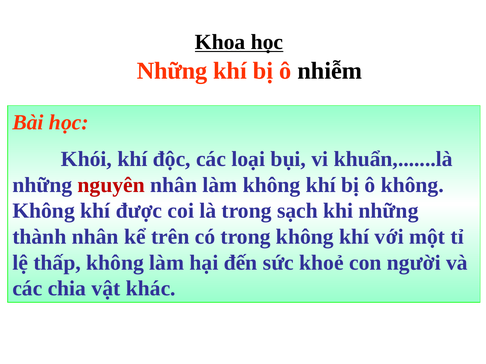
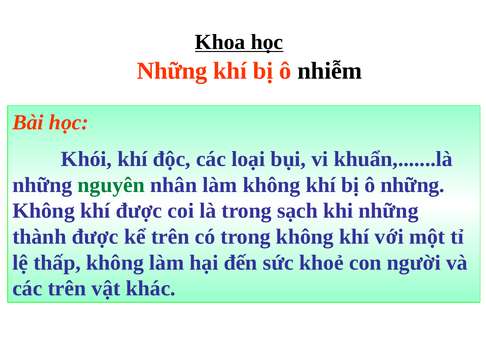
nguyên colour: red -> green
ô không: không -> những
thành nhân: nhân -> được
các chia: chia -> trên
